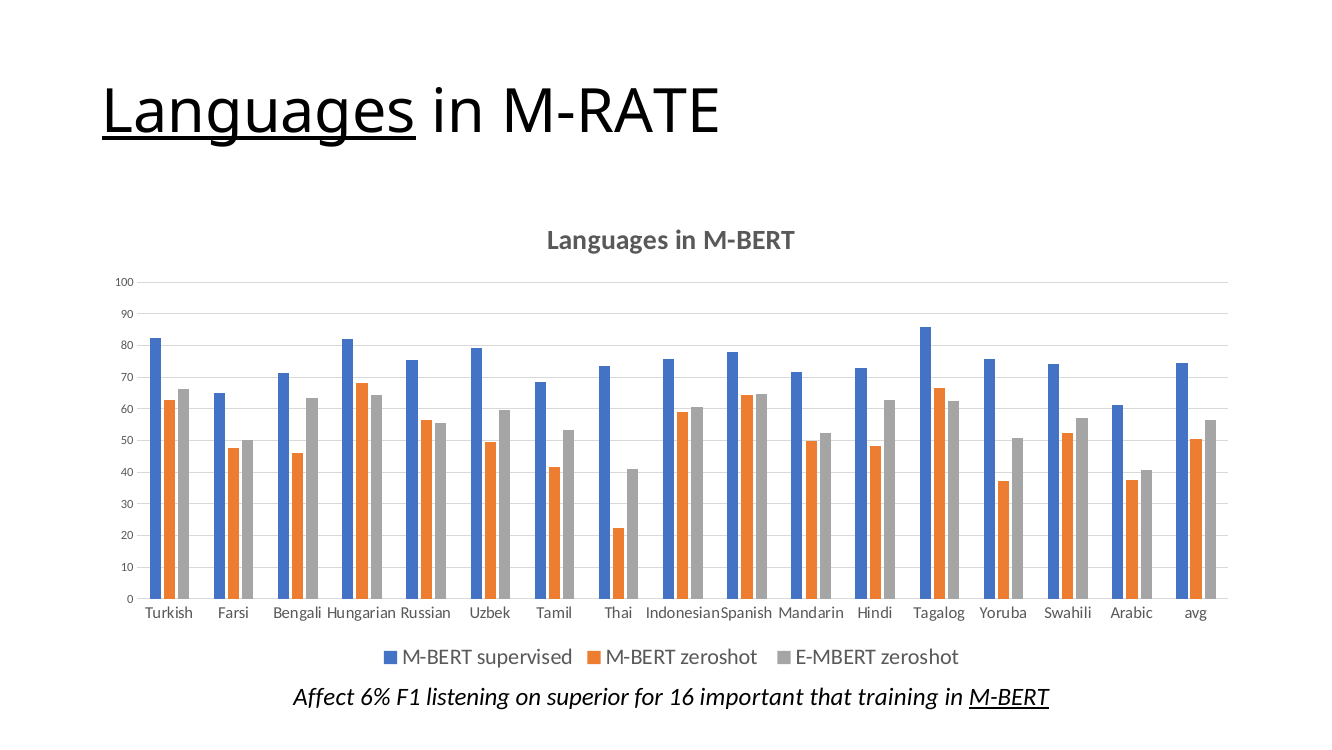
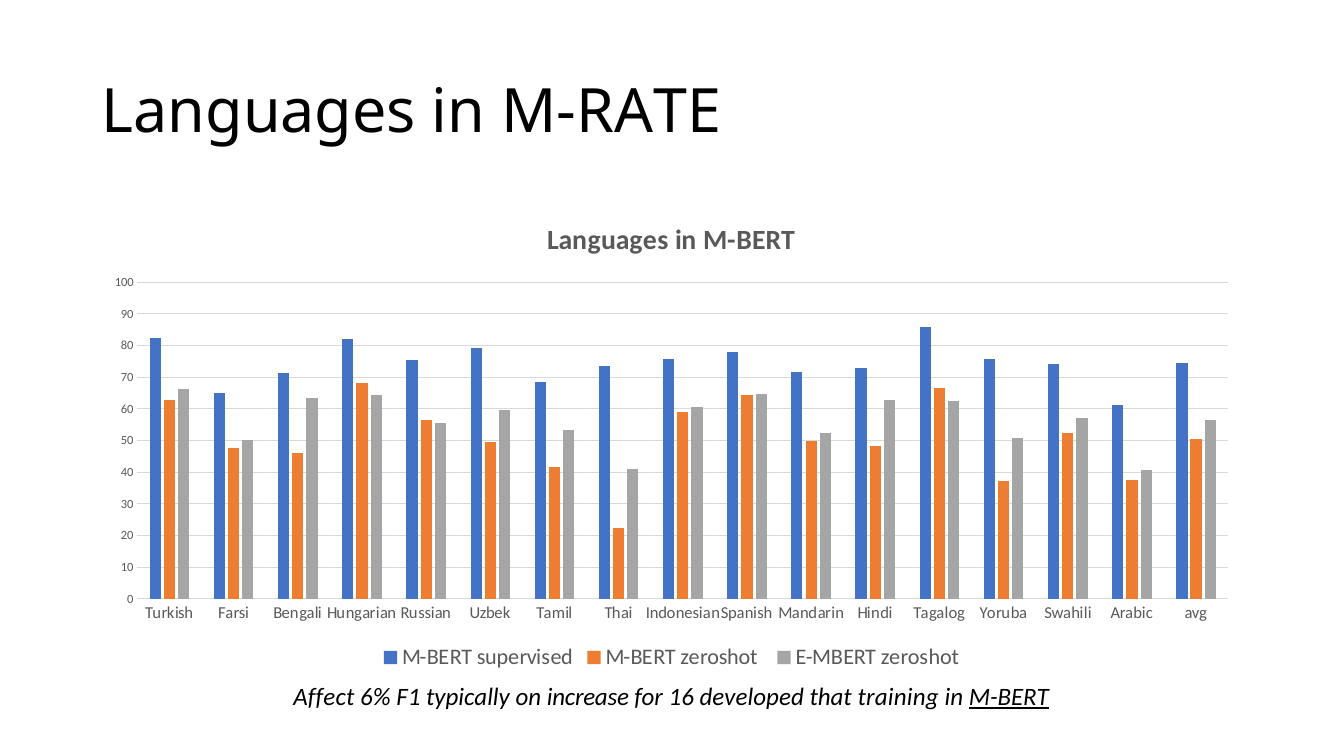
Languages at (259, 112) underline: present -> none
listening: listening -> typically
superior: superior -> increase
important: important -> developed
